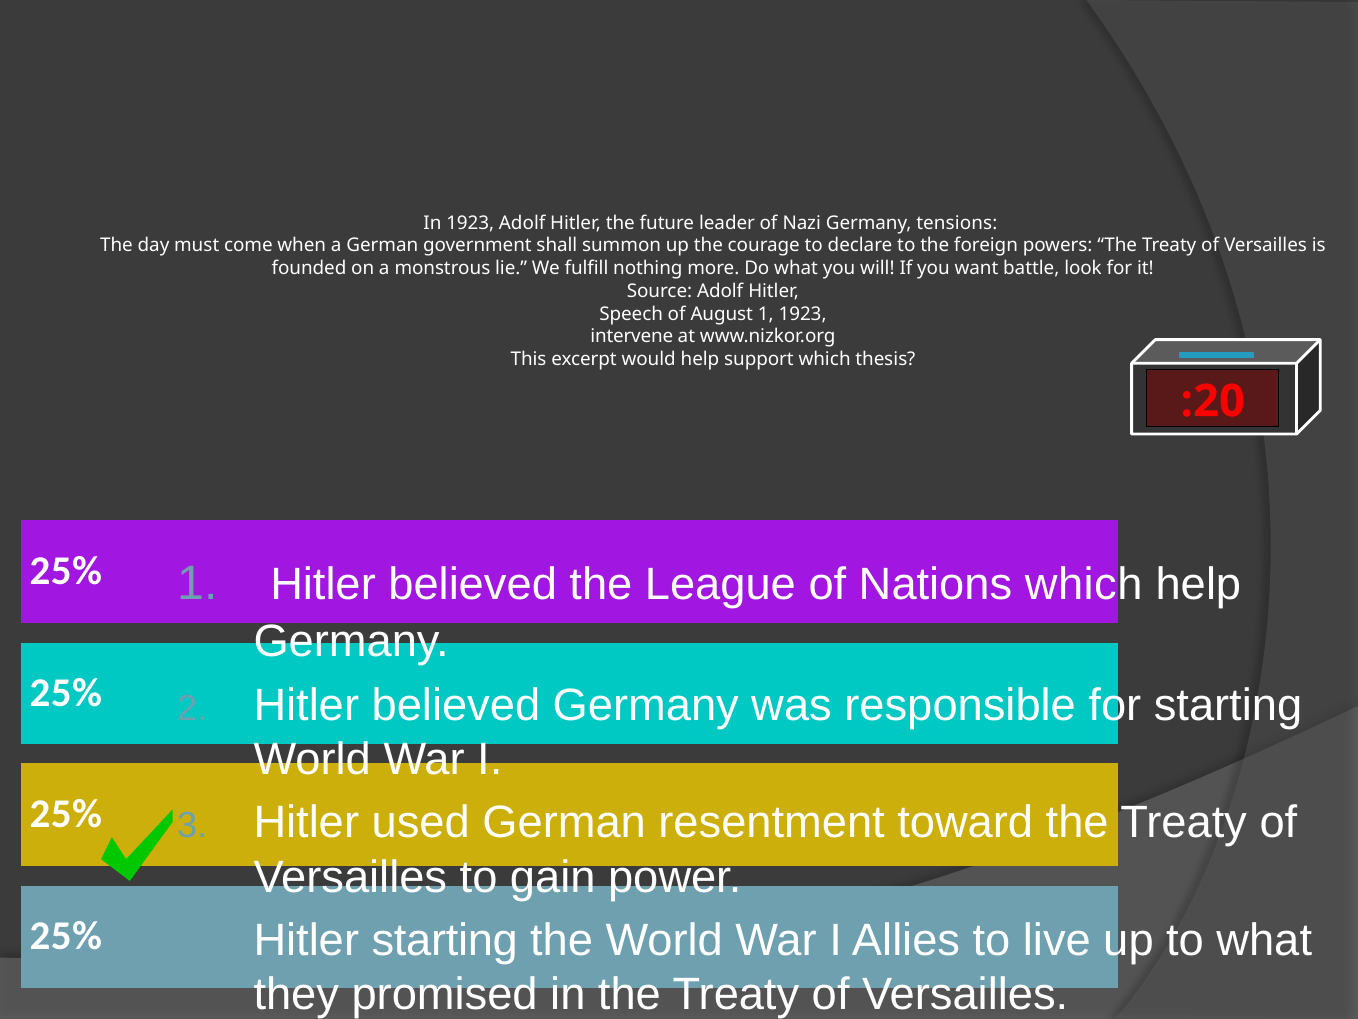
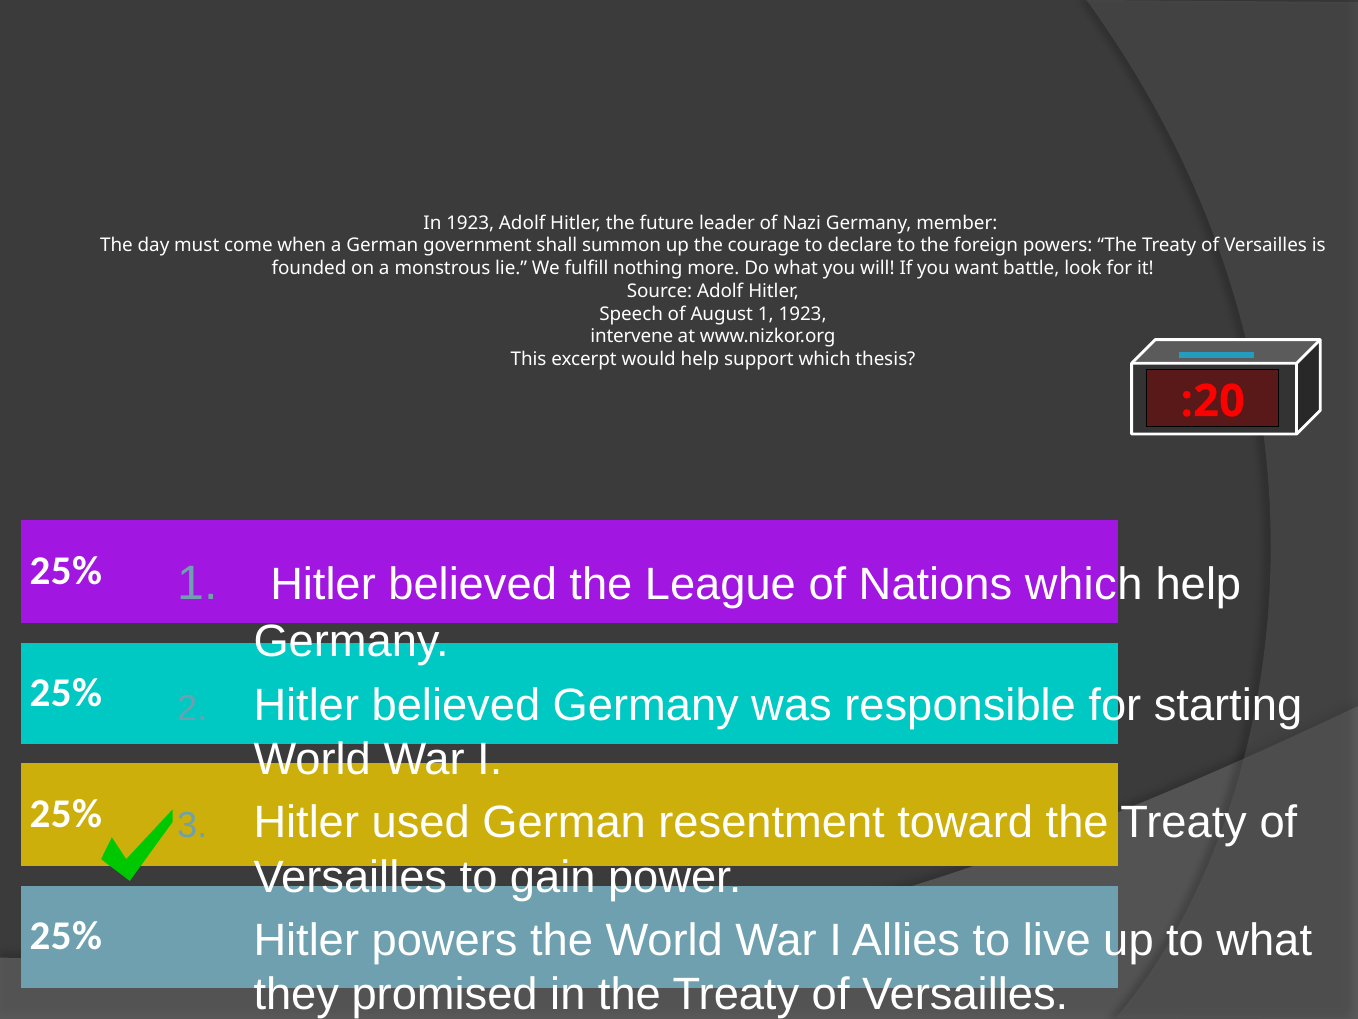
tensions: tensions -> member
Hitler starting: starting -> powers
